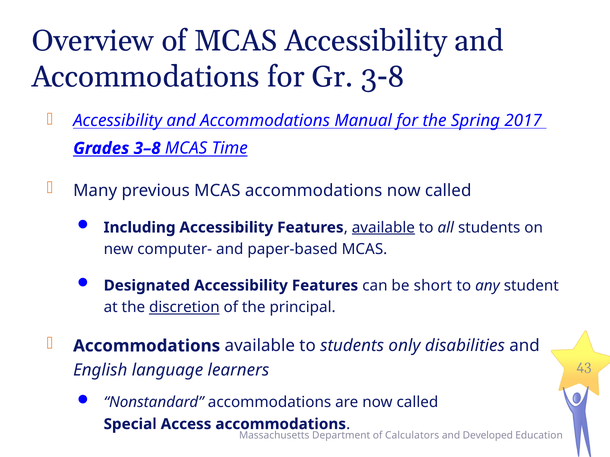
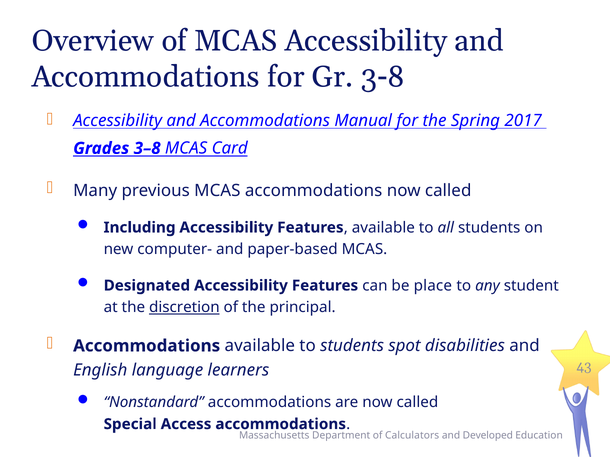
Time: Time -> Card
available at (383, 228) underline: present -> none
short: short -> place
only: only -> spot
